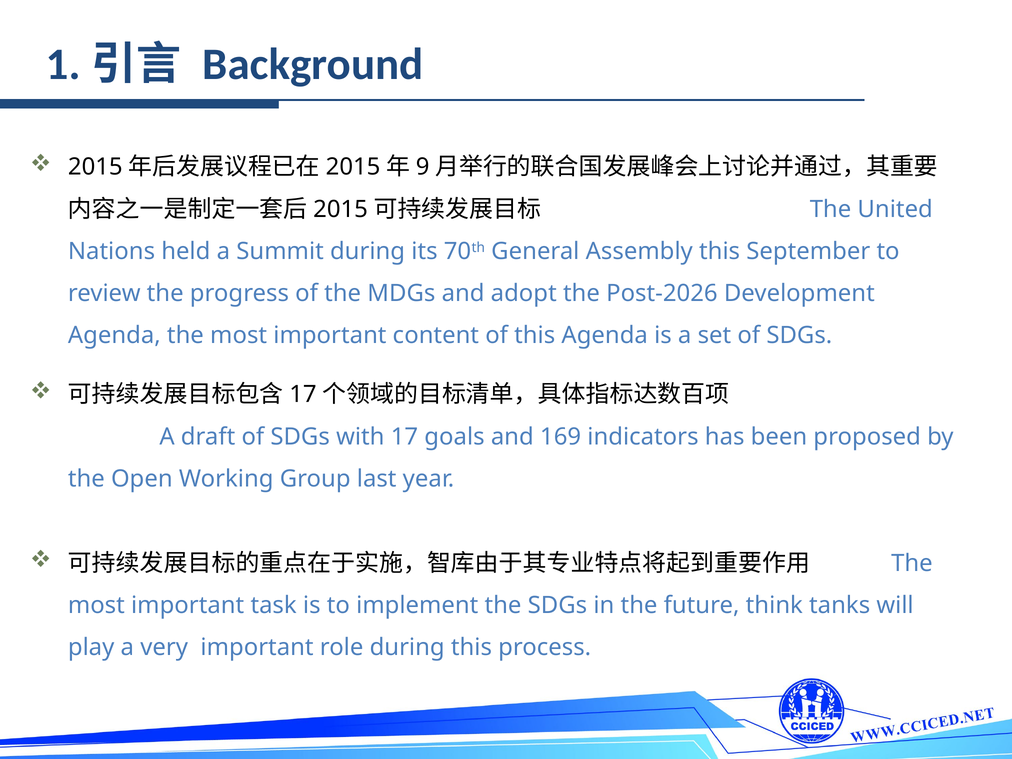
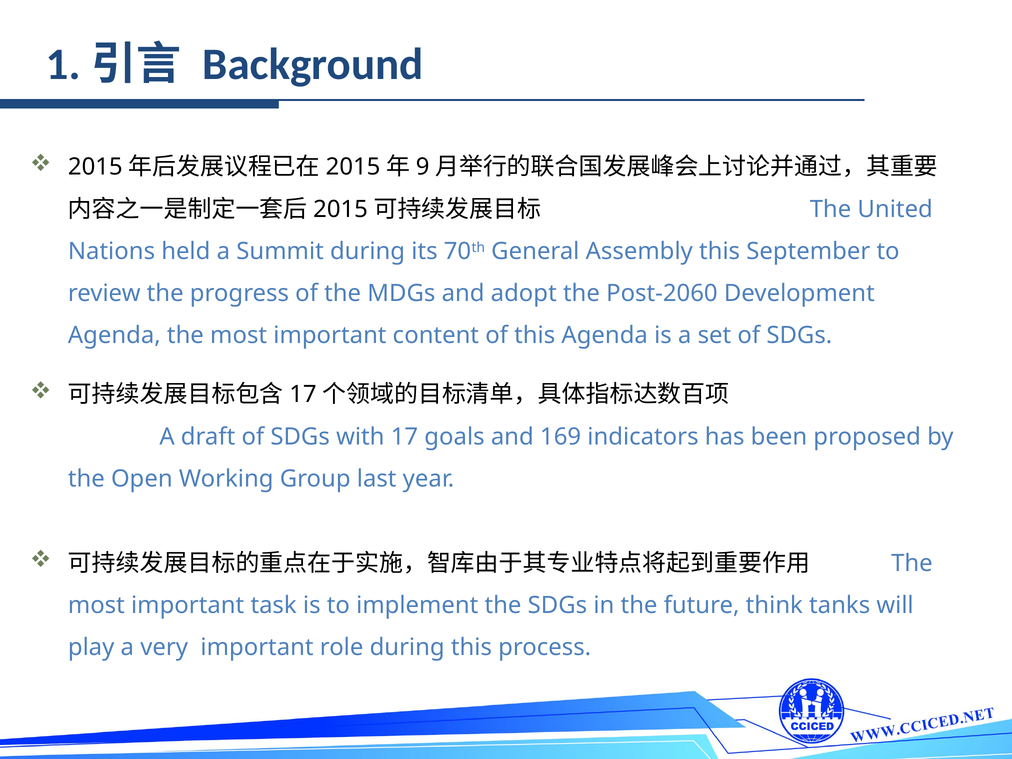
Post-2026: Post-2026 -> Post-2060
